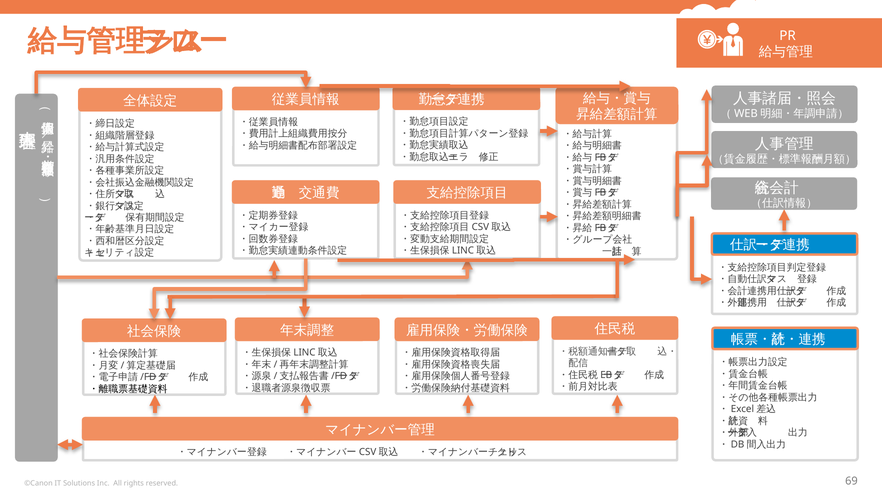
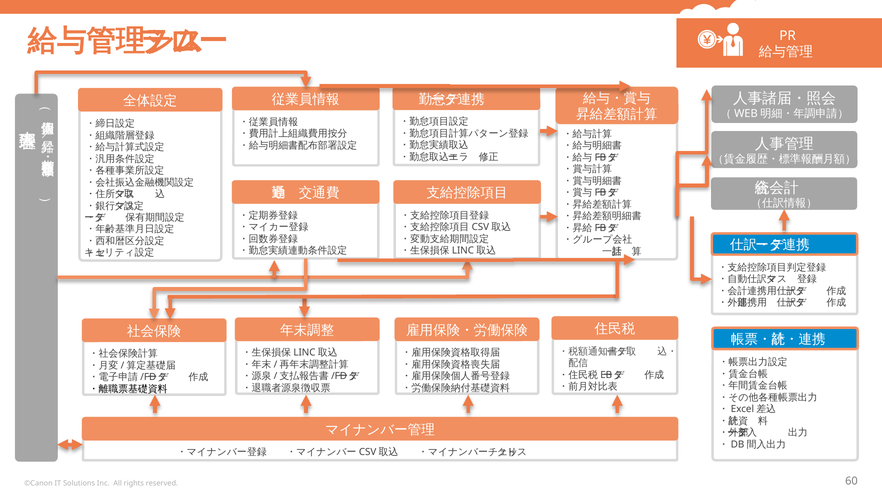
69: 69 -> 60
